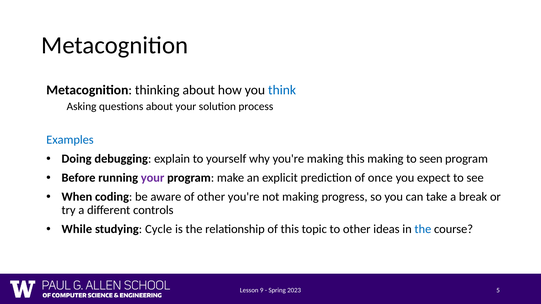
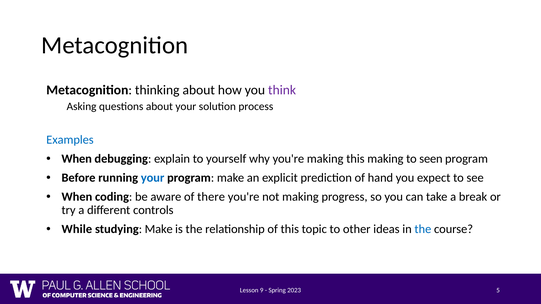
think colour: blue -> purple
Doing at (77, 159): Doing -> When
your at (153, 178) colour: purple -> blue
once: once -> hand
of other: other -> there
studying Cycle: Cycle -> Make
